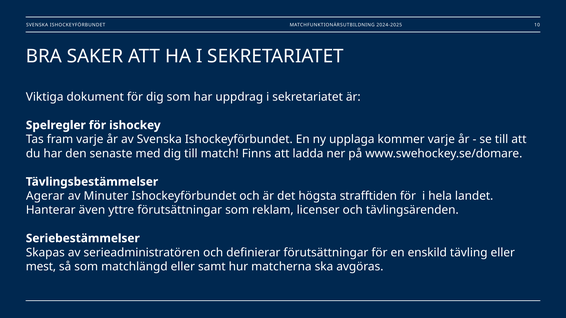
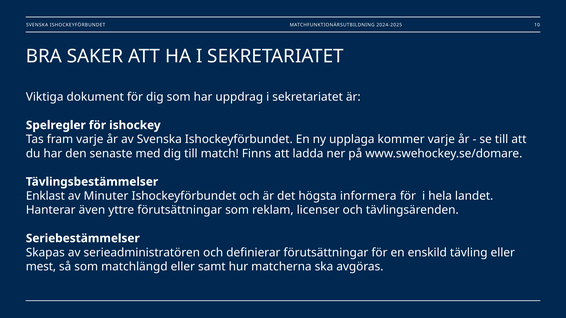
Agerar: Agerar -> Enklast
strafftiden: strafftiden -> informera
